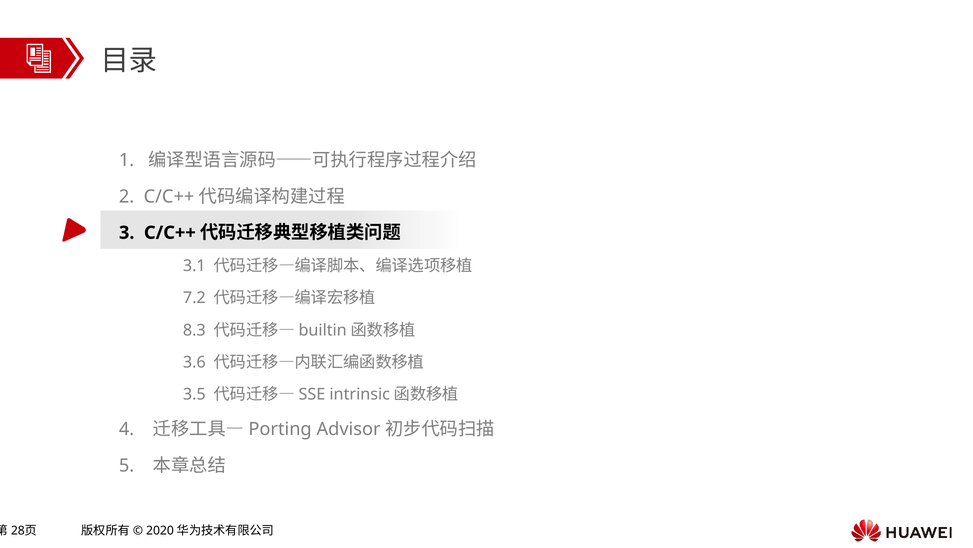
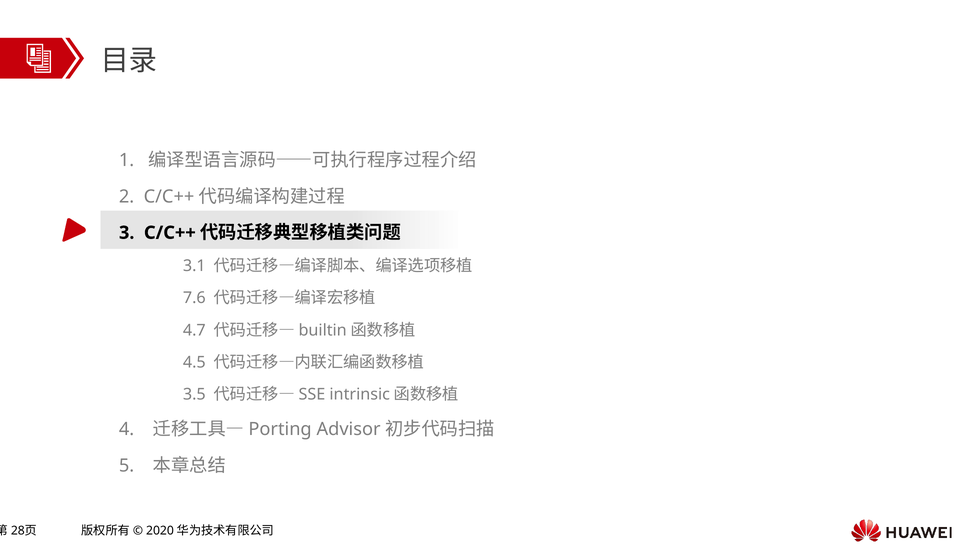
7.2: 7.2 -> 7.6
8.3: 8.3 -> 4.7
3.6: 3.6 -> 4.5
